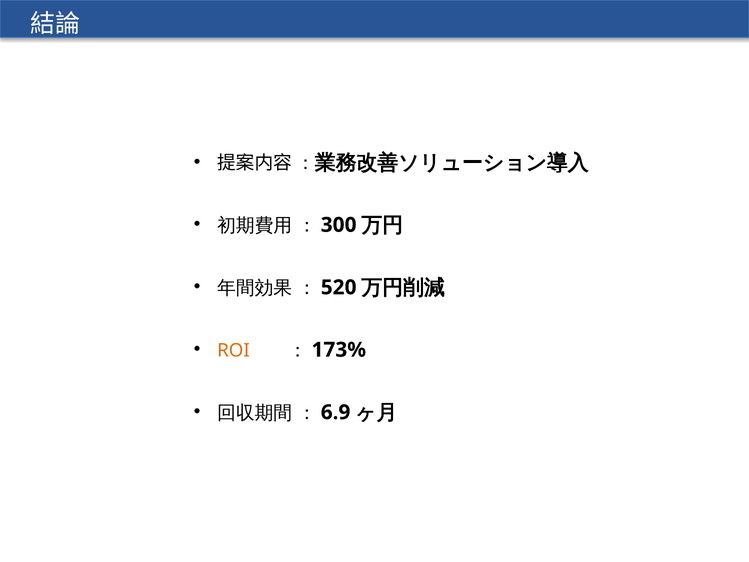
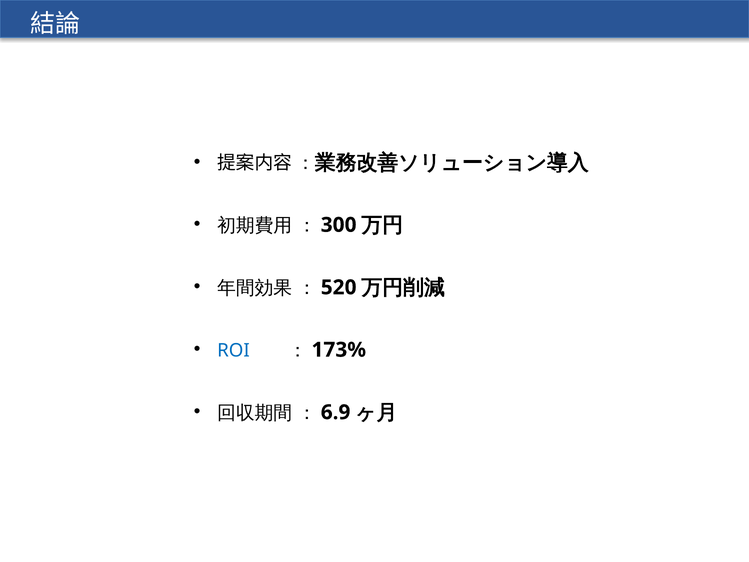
ROI colour: orange -> blue
